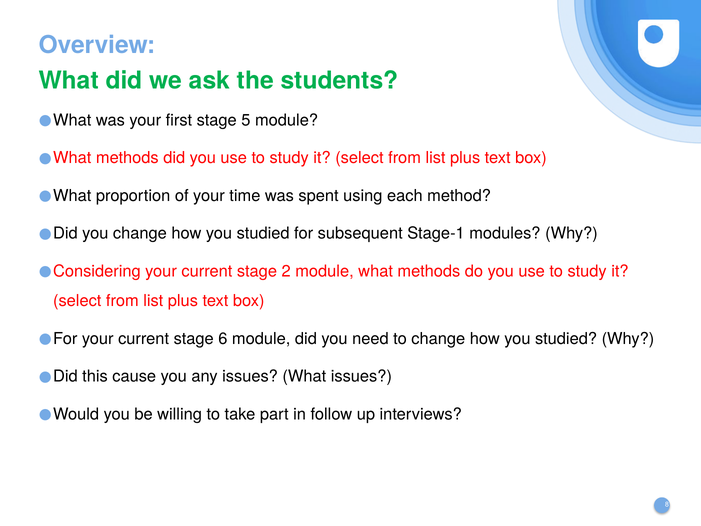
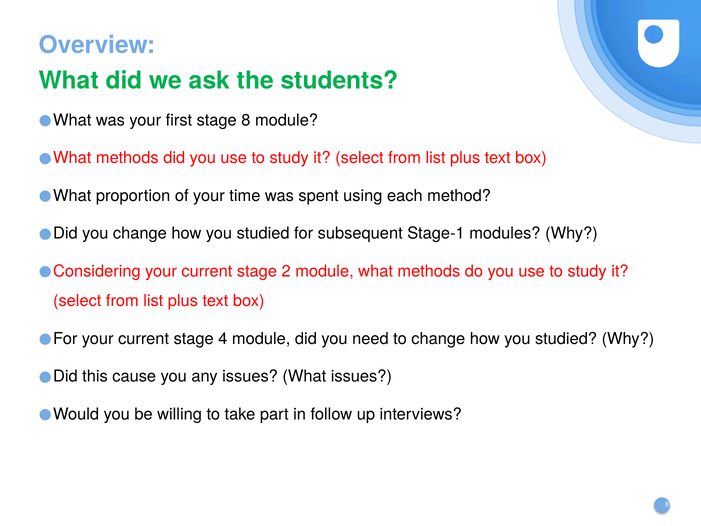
stage 5: 5 -> 8
6: 6 -> 4
